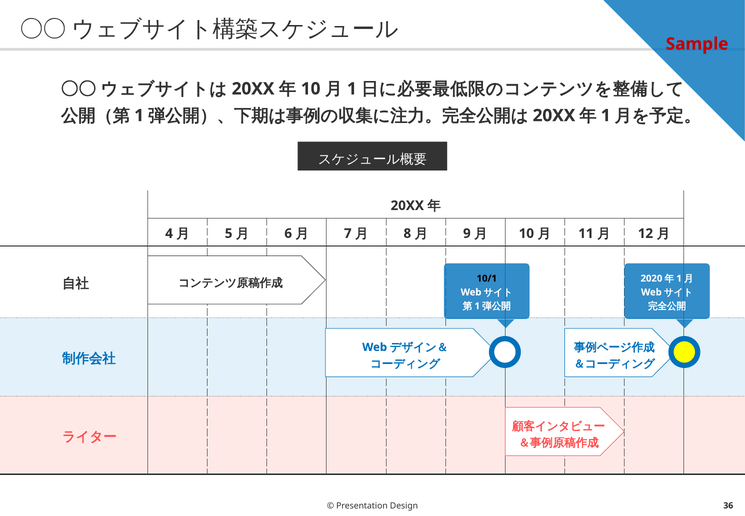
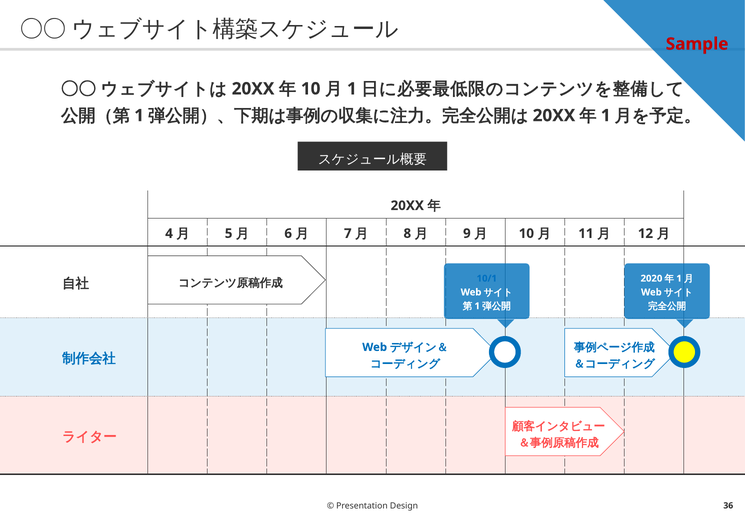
10/1 colour: black -> blue
